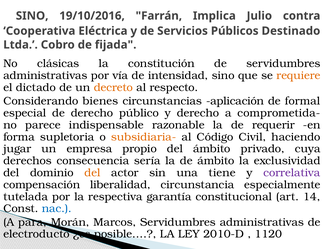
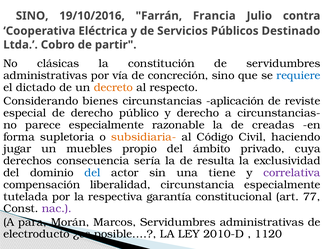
Implica: Implica -> Francia
fijada: fijada -> partir
intensidad: intensidad -> concreción
requiere colour: orange -> blue
formal: formal -> reviste
comprometida-: comprometida- -> circunstancias-
parece indispensable: indispensable -> especialmente
requerir: requerir -> creadas
empresa: empresa -> muebles
de ámbito: ámbito -> resulta
del at (92, 173) colour: orange -> blue
14: 14 -> 77
nac colour: blue -> purple
